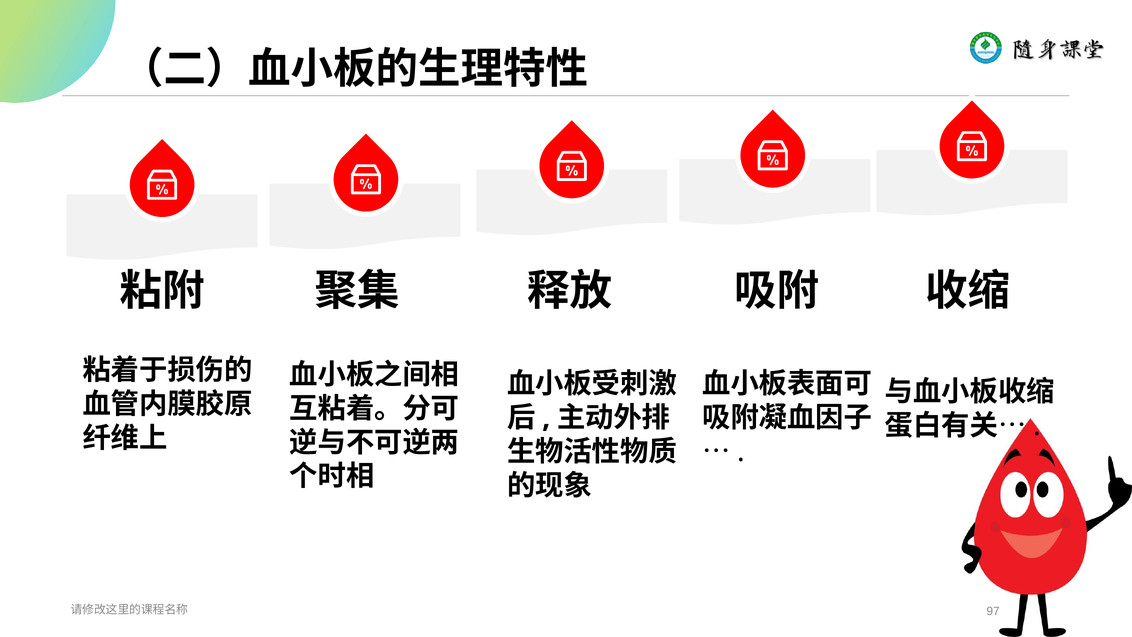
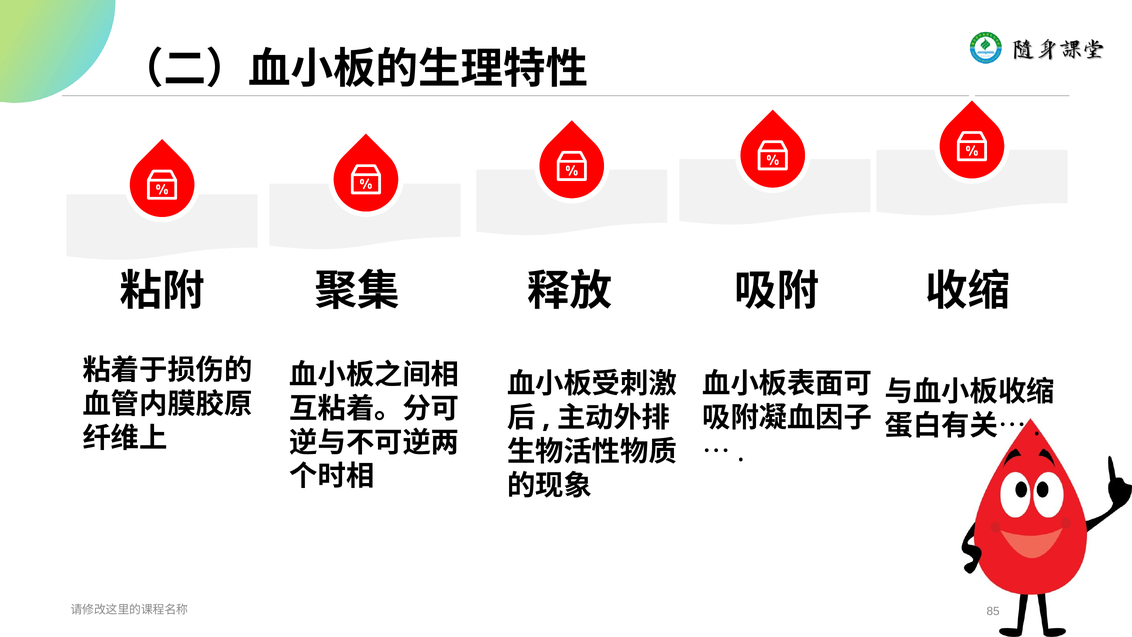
97: 97 -> 85
